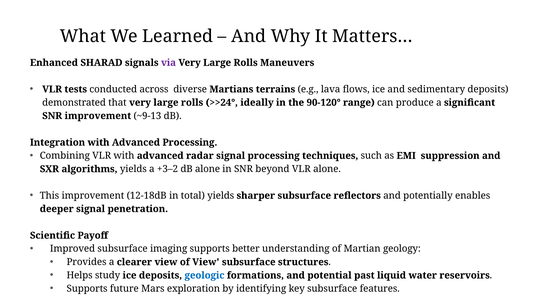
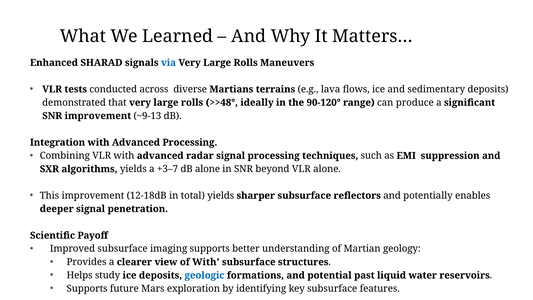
via colour: purple -> blue
>>24°: >>24° -> >>48°
+3–2: +3–2 -> +3–7
of View: View -> With
